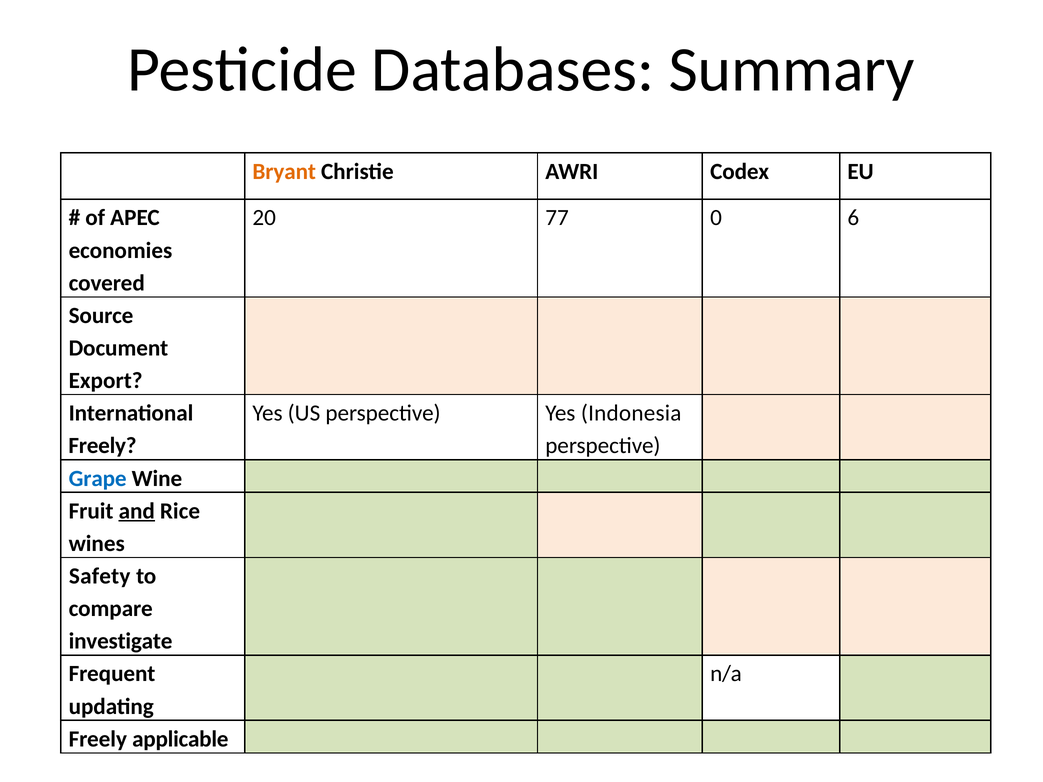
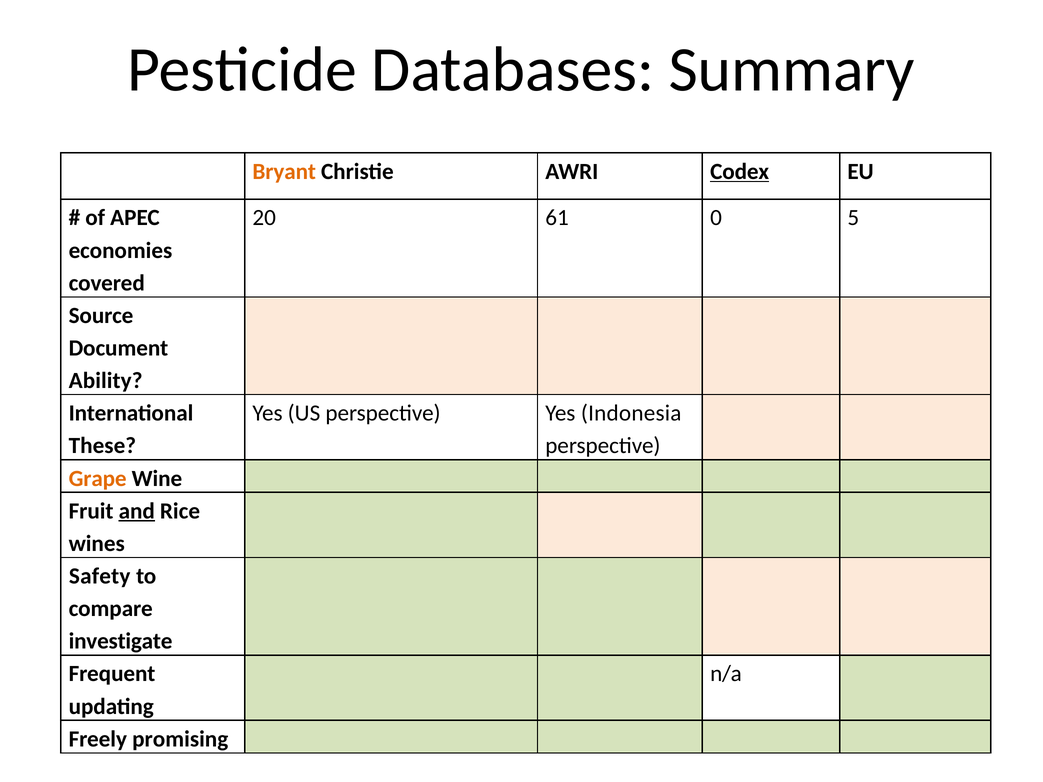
Codex underline: none -> present
77: 77 -> 61
6: 6 -> 5
Export: Export -> Ability
Freely at (103, 446): Freely -> These
Grape colour: blue -> orange
applicable: applicable -> promising
